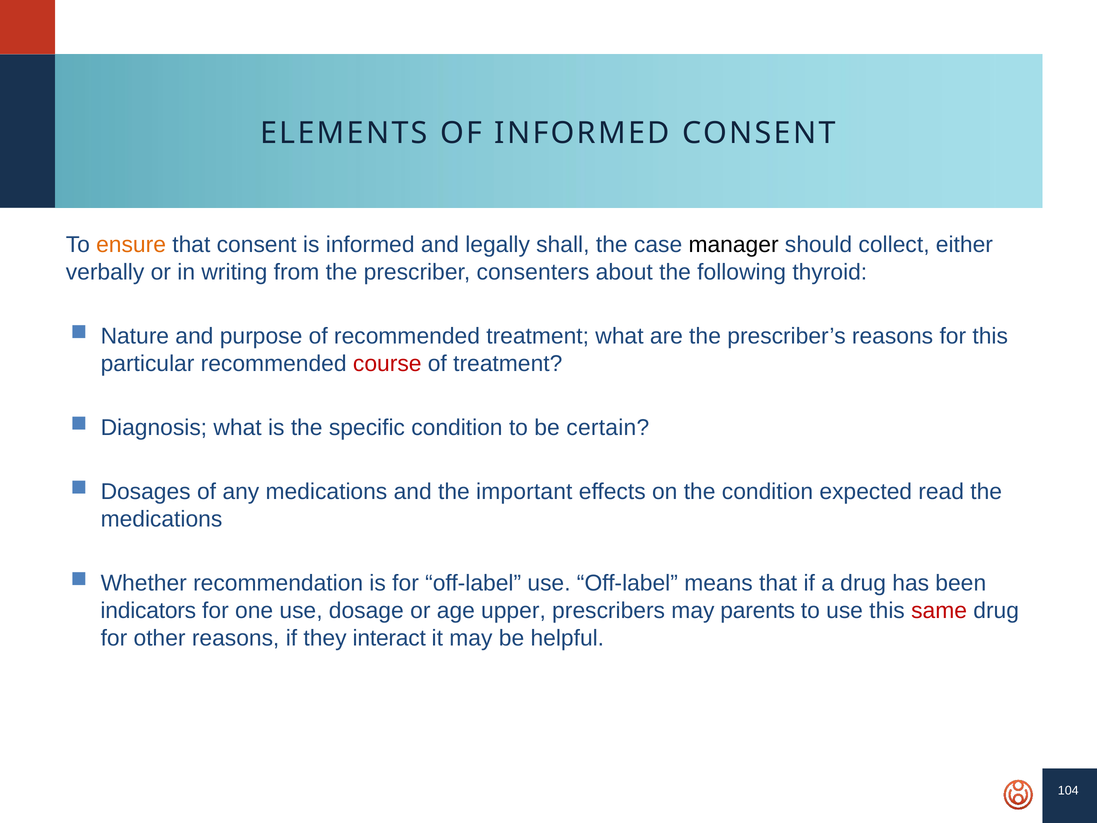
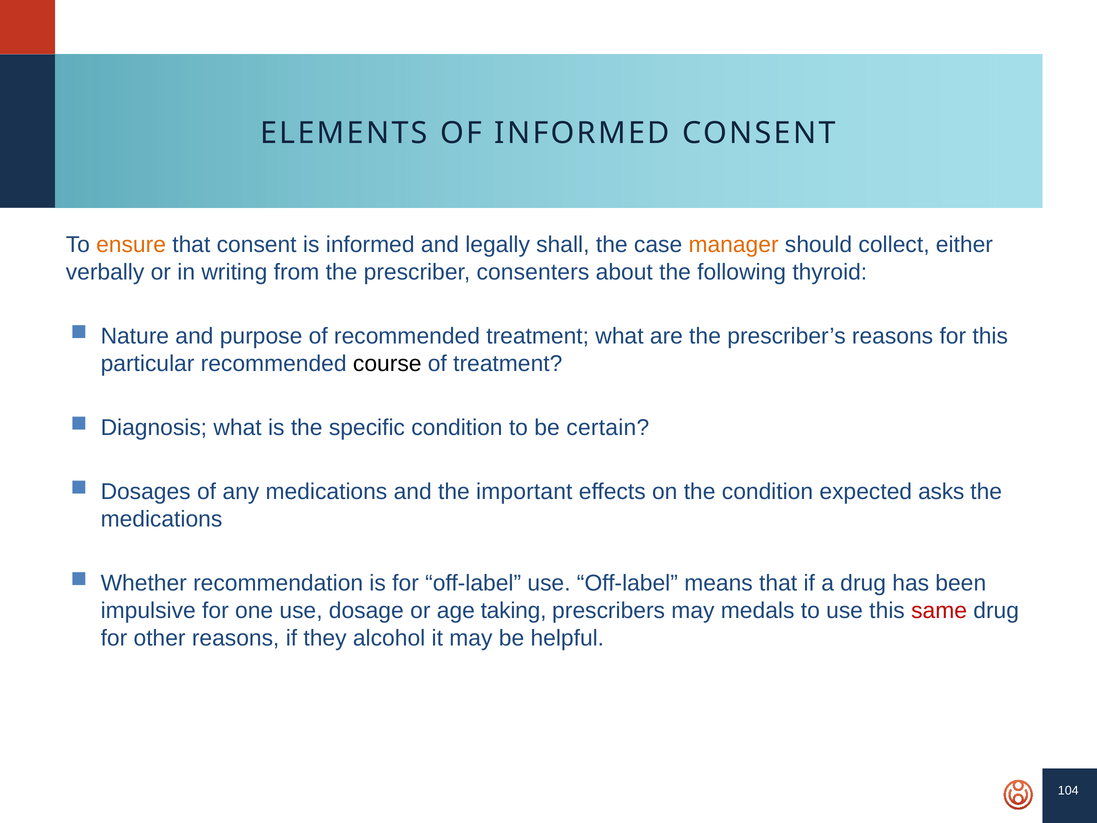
manager colour: black -> orange
course colour: red -> black
read: read -> asks
indicators: indicators -> impulsive
upper: upper -> taking
parents: parents -> medals
interact: interact -> alcohol
